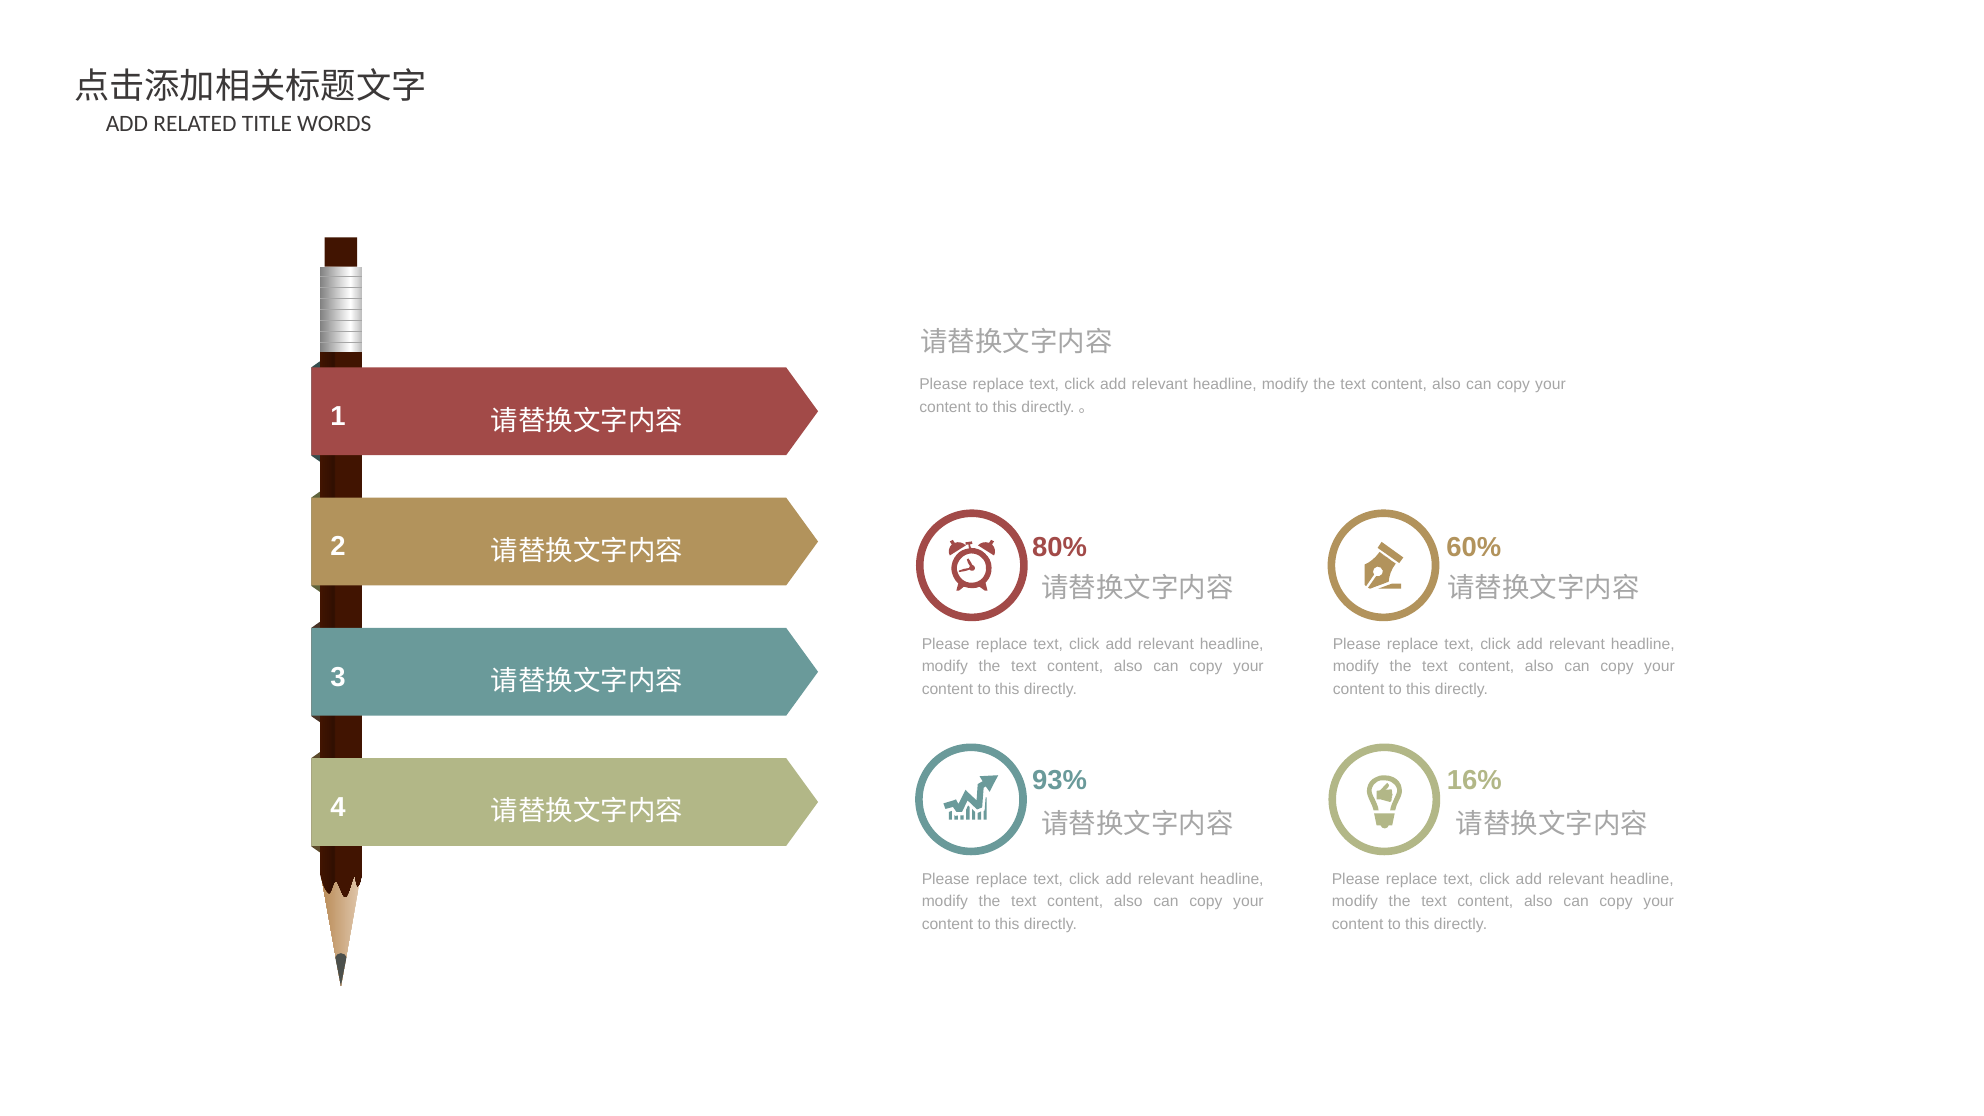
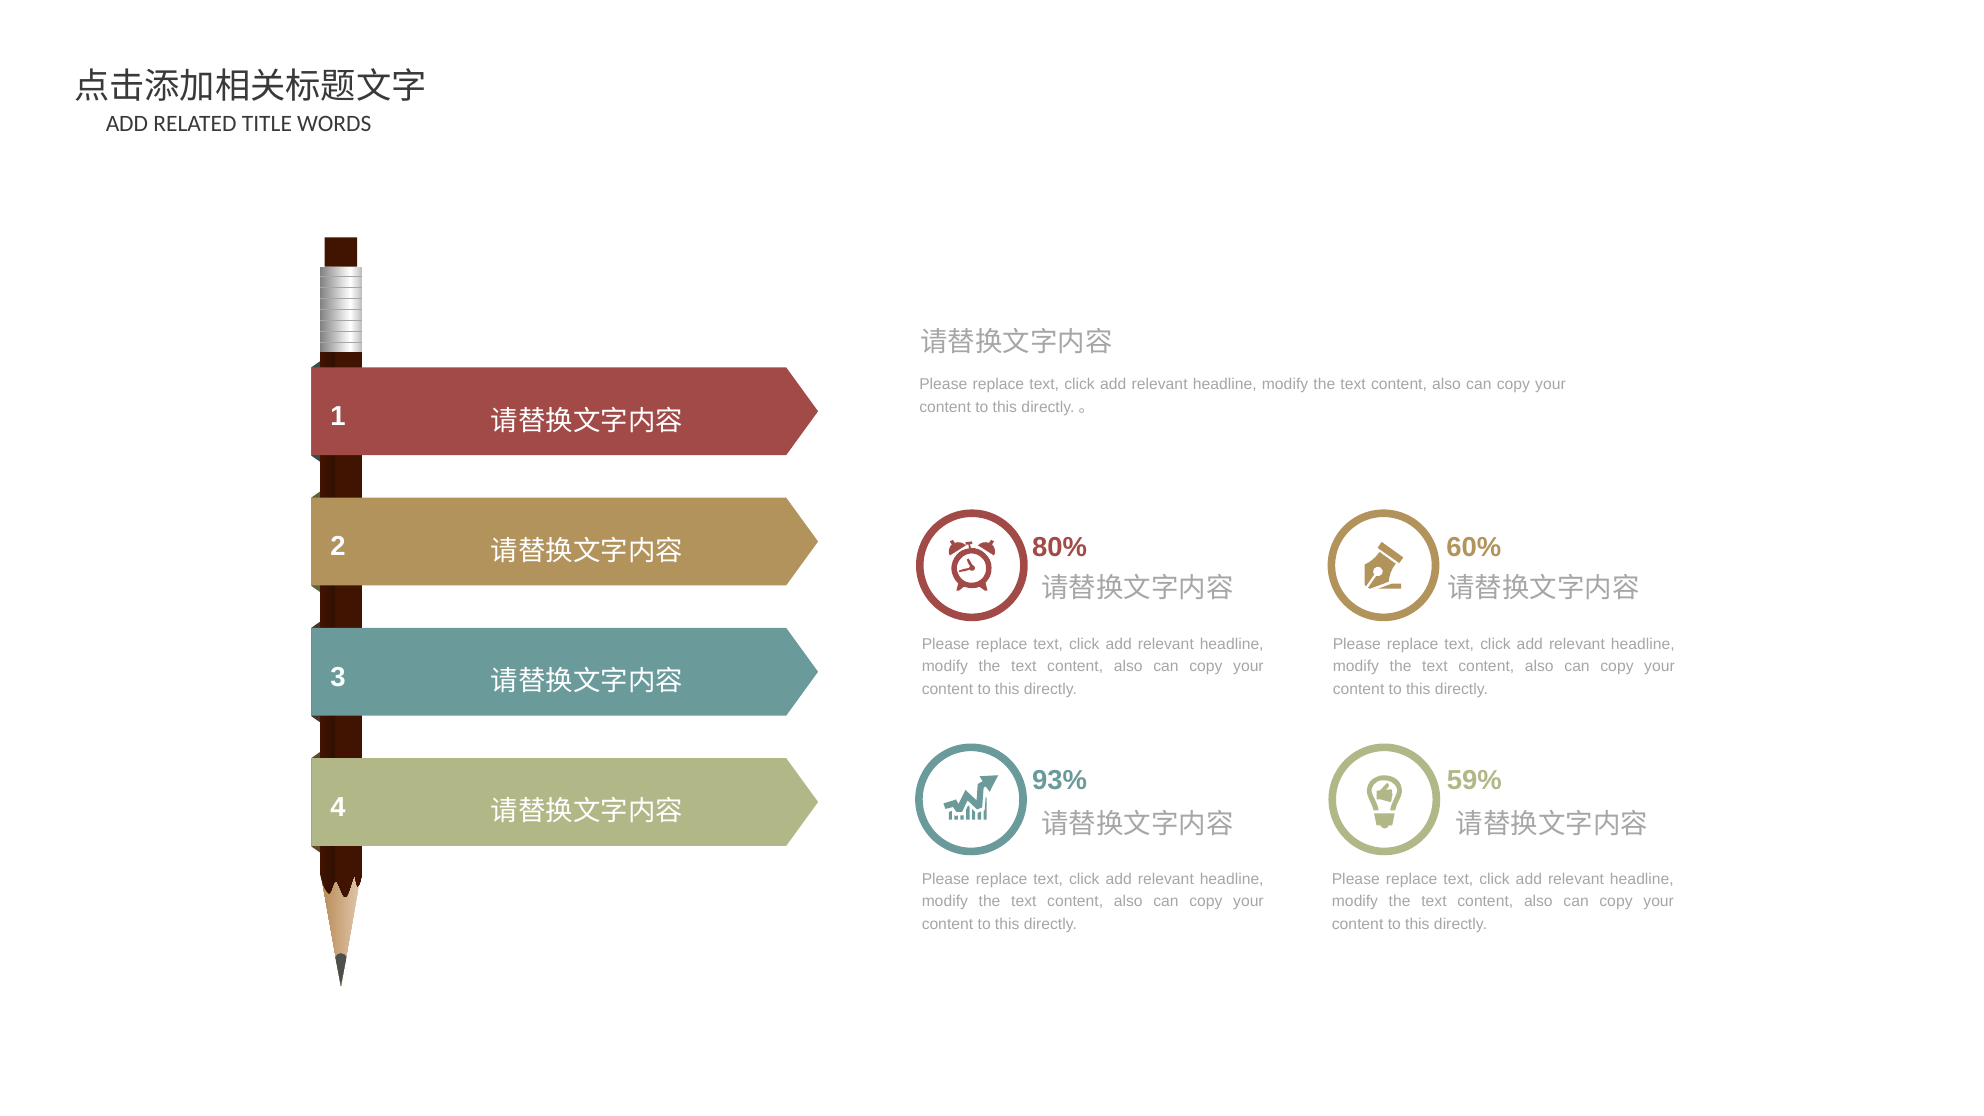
16%: 16% -> 59%
